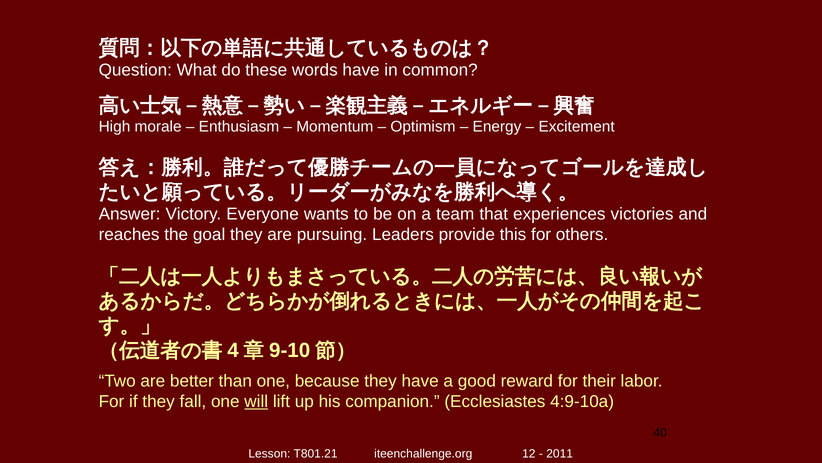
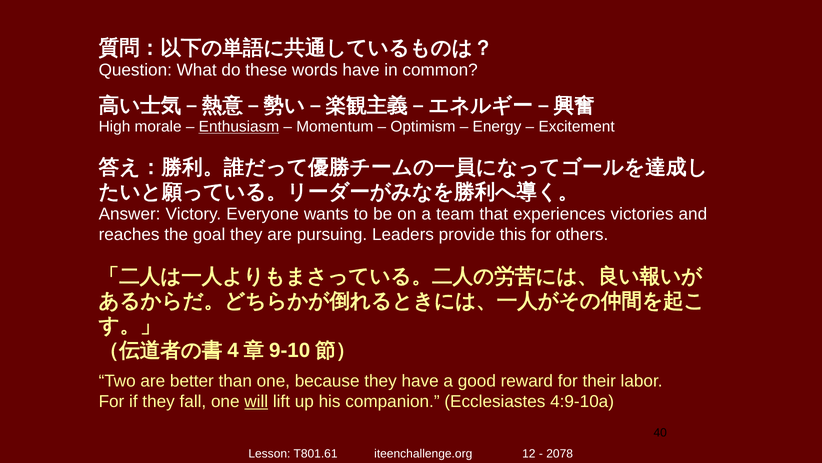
Enthusiasm underline: none -> present
T801.21: T801.21 -> T801.61
2011: 2011 -> 2078
